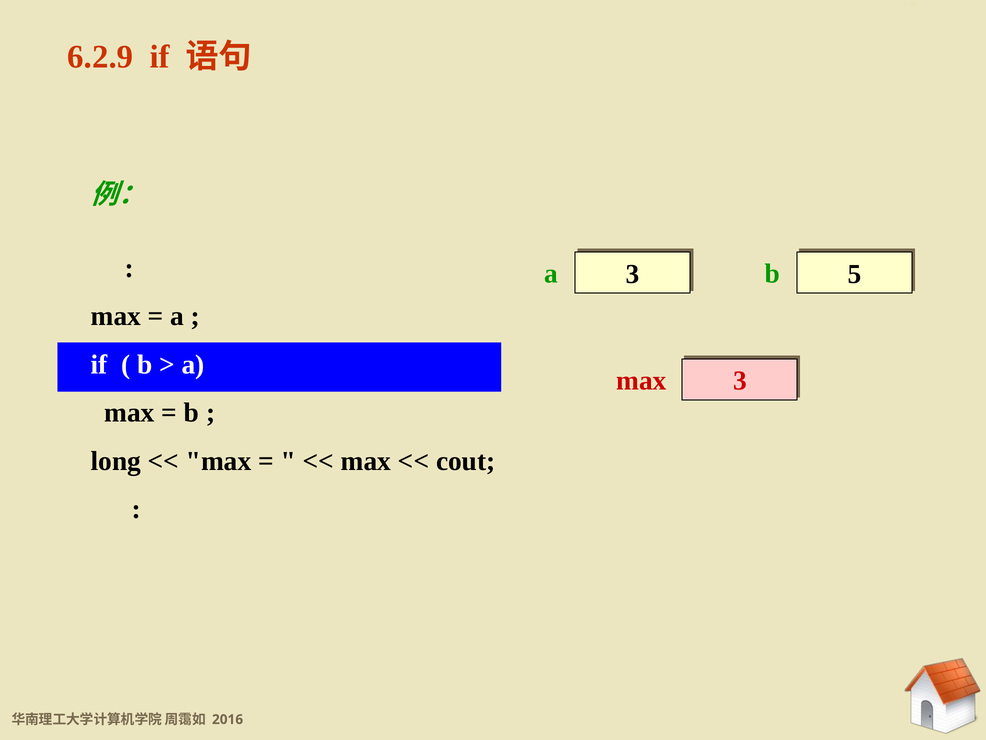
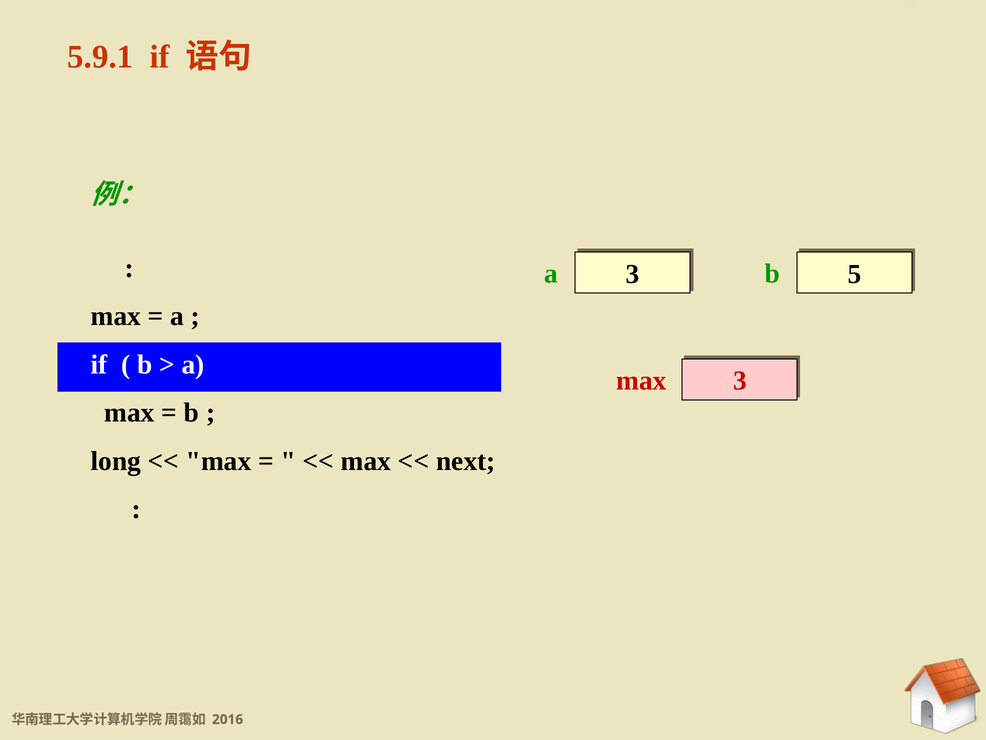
6.2.9: 6.2.9 -> 5.9.1
cout: cout -> next
